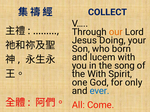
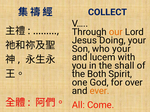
who born: born -> your
song: song -> shall
the With: With -> Both
only: only -> over
ever colour: blue -> orange
